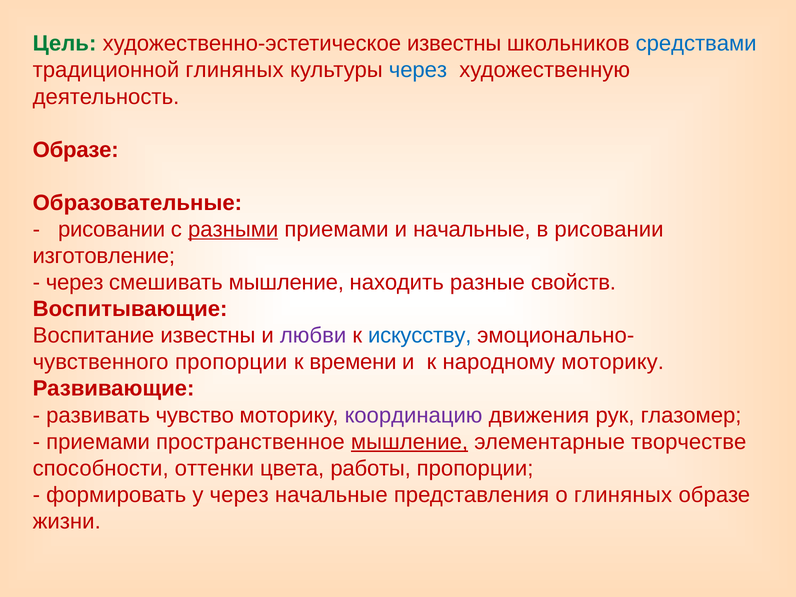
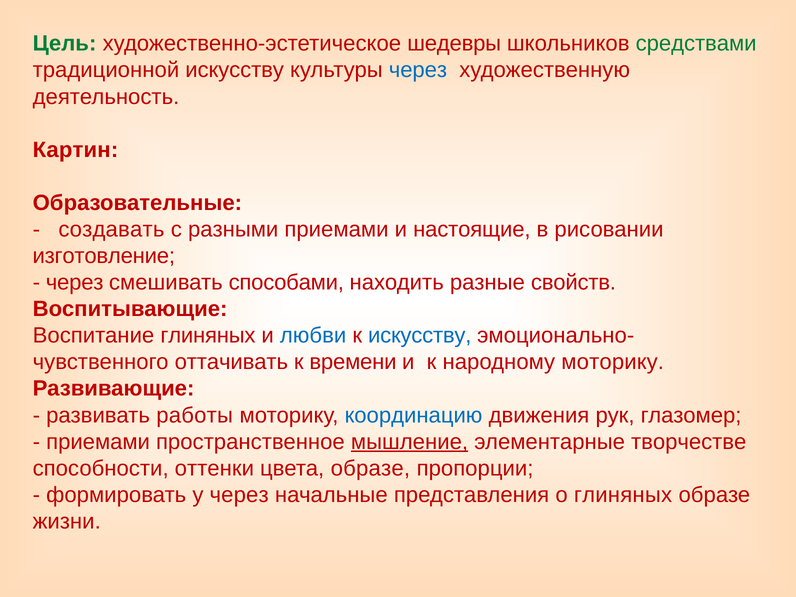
художественно-эстетическое известны: известны -> шедевры
средствами colour: blue -> green
традиционной глиняных: глиняных -> искусству
Образе at (76, 150): Образе -> Картин
рисовании at (112, 229): рисовании -> создавать
разными underline: present -> none
и начальные: начальные -> настоящие
смешивать мышление: мышление -> способами
Воспитание известны: известны -> глиняных
любви colour: purple -> blue
пропорции at (231, 362): пропорции -> оттачивать
чувство: чувство -> работы
координацию colour: purple -> blue
цвета работы: работы -> образе
